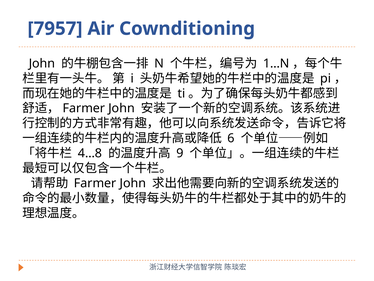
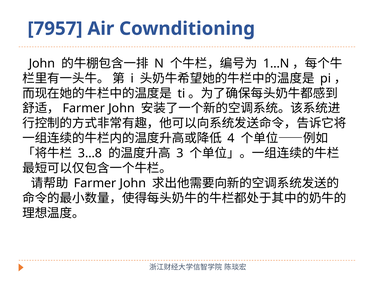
6: 6 -> 4
4…8: 4…8 -> 3…8
9: 9 -> 3
